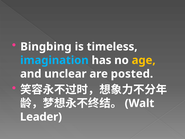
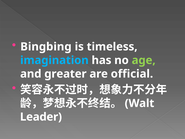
age colour: yellow -> light green
unclear: unclear -> greater
posted: posted -> official
